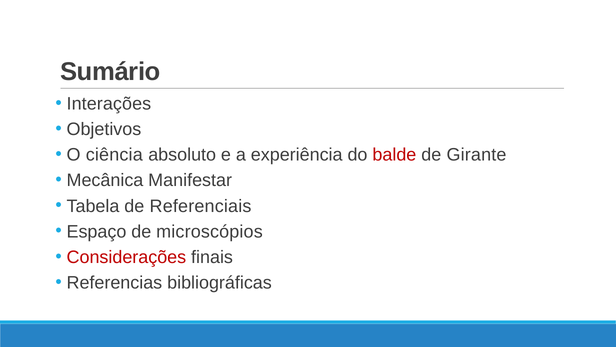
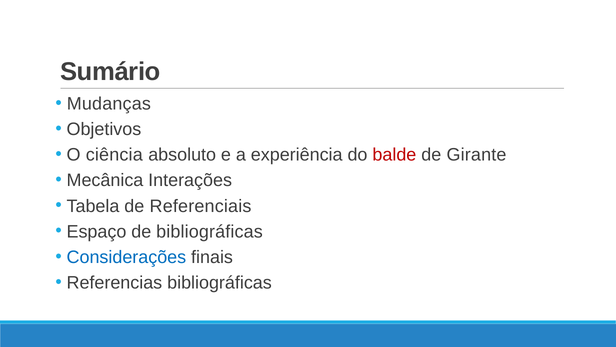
Interações: Interações -> Mudanças
Manifestar: Manifestar -> Interações
de microscópios: microscópios -> bibliográficas
Considerações colour: red -> blue
